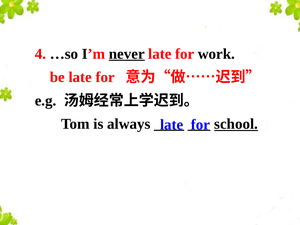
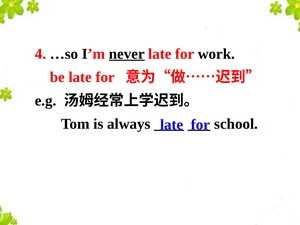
school underline: present -> none
